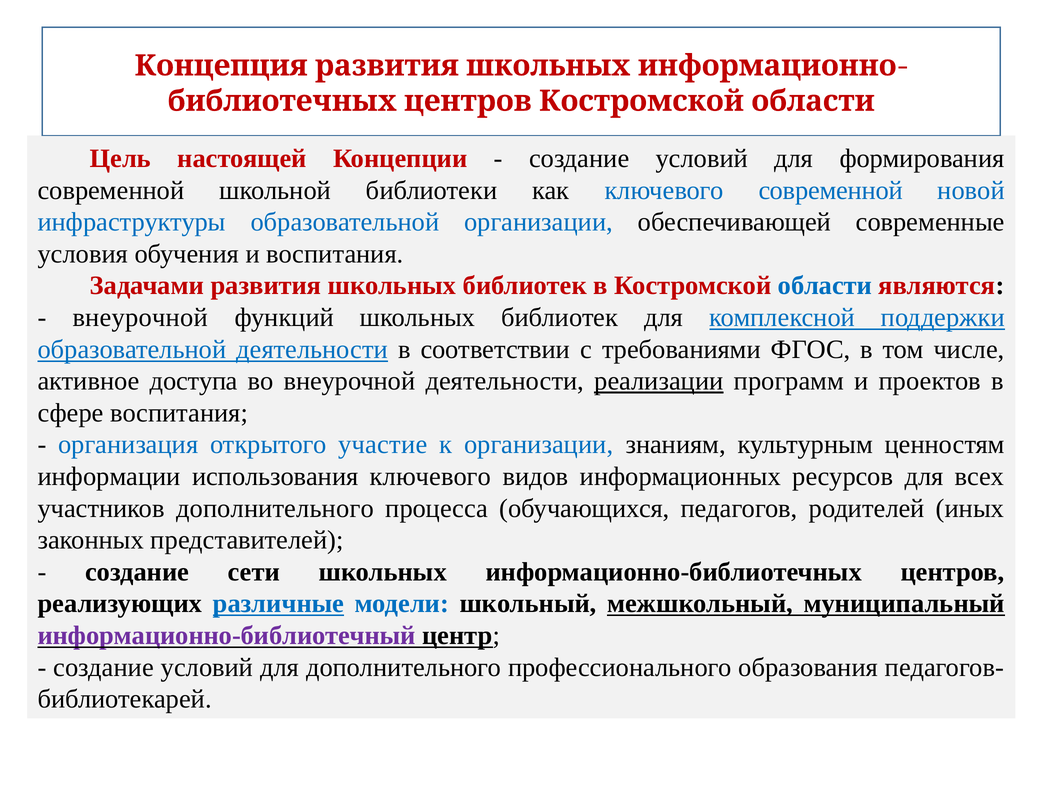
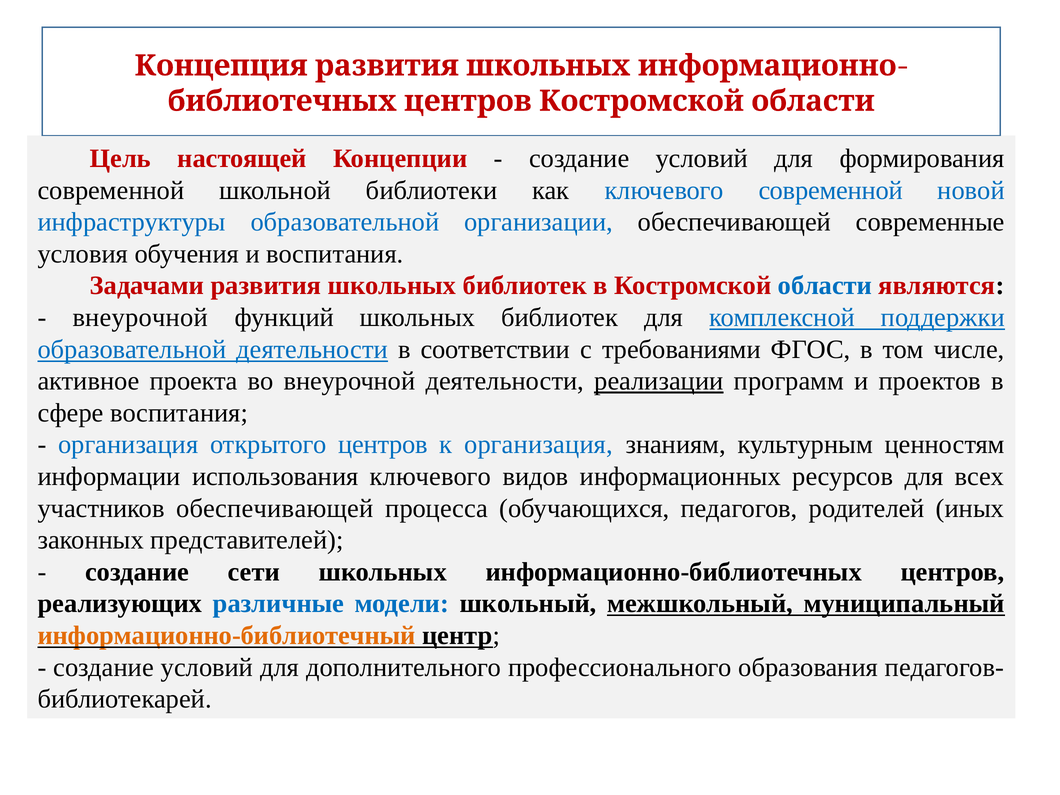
доступа: доступа -> проекта
открытого участие: участие -> центров
к организации: организации -> организация
участников дополнительного: дополнительного -> обеспечивающей
различные underline: present -> none
информационно-библиотечный colour: purple -> orange
